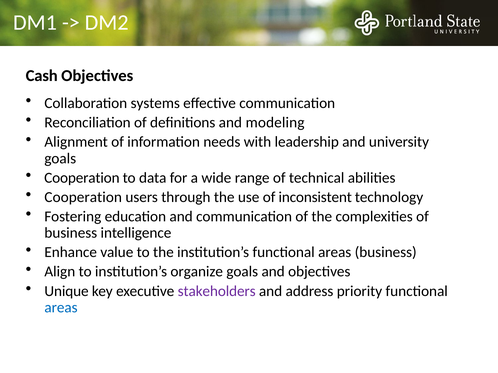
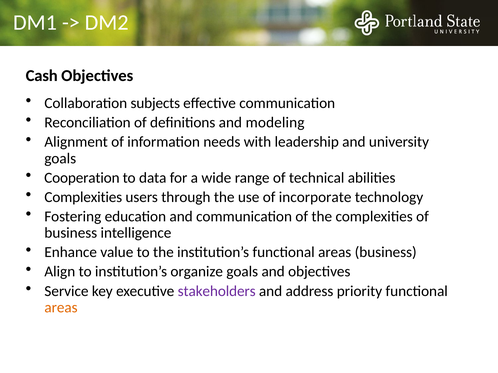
systems: systems -> subjects
Cooperation at (83, 197): Cooperation -> Complexities
inconsistent: inconsistent -> incorporate
Unique: Unique -> Service
areas at (61, 308) colour: blue -> orange
